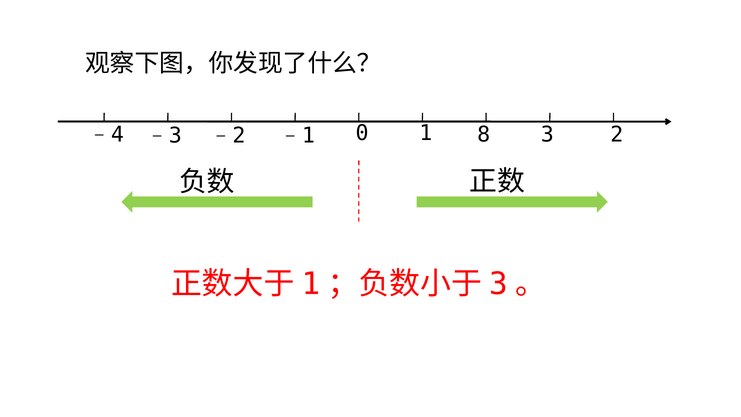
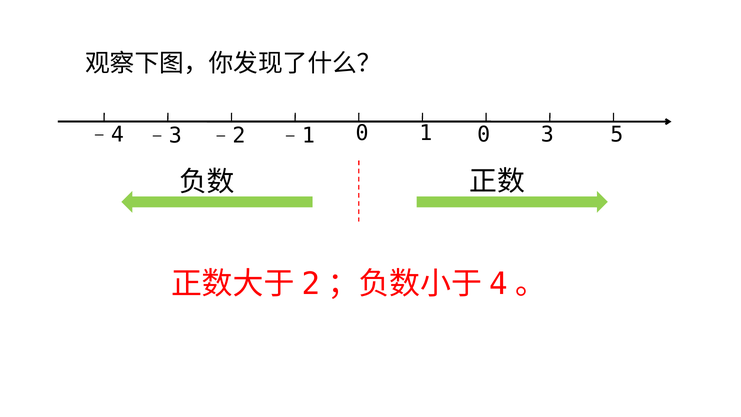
1 8: 8 -> 0
2: 2 -> 5
1 at (311, 284): 1 -> 2
3 at (499, 284): 3 -> 4
